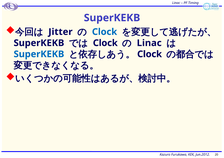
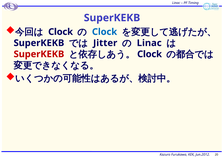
Jitter at (60, 32): Jitter -> Clock
Clock at (105, 43): Clock -> Jitter
SuperKEKB at (39, 54) colour: blue -> red
